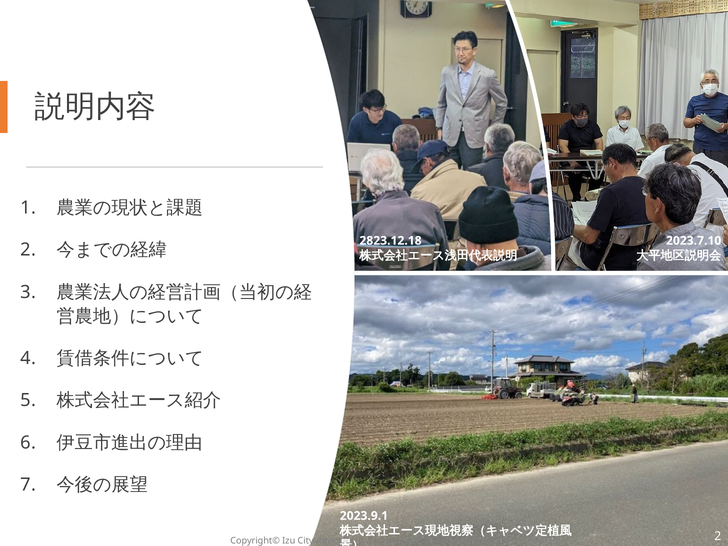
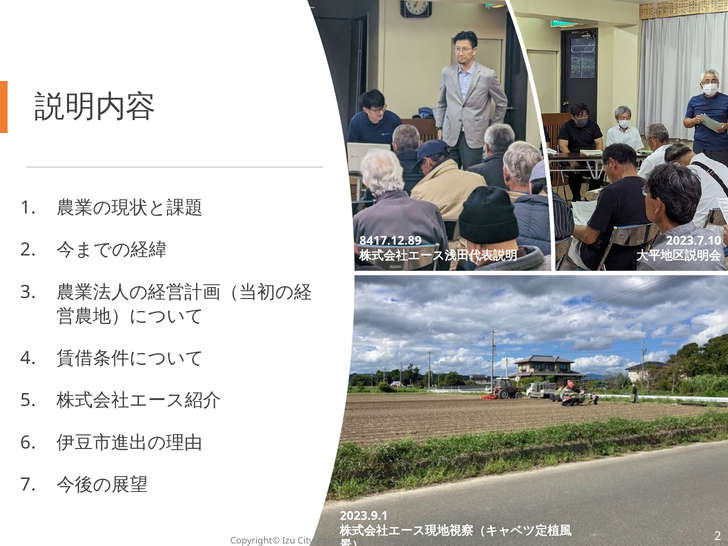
2823.12.18: 2823.12.18 -> 8417.12.89
